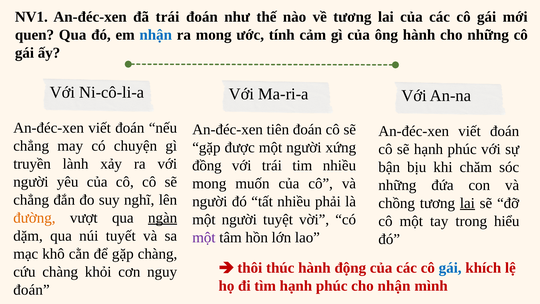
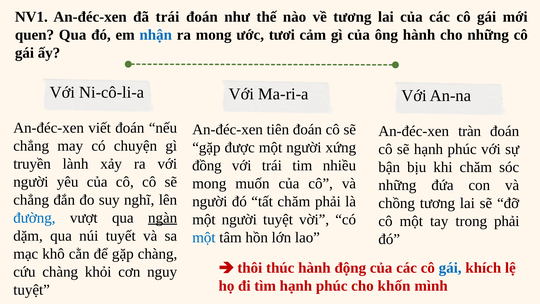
tính: tính -> tươi
viết at (470, 131): viết -> tràn
tất nhiều: nhiều -> chăm
lai at (467, 203) underline: present -> none
đường colour: orange -> blue
trong hiểu: hiểu -> phải
một at (204, 237) colour: purple -> blue
cho nhận: nhận -> khốn
đoán at (31, 290): đoán -> tuyệt
